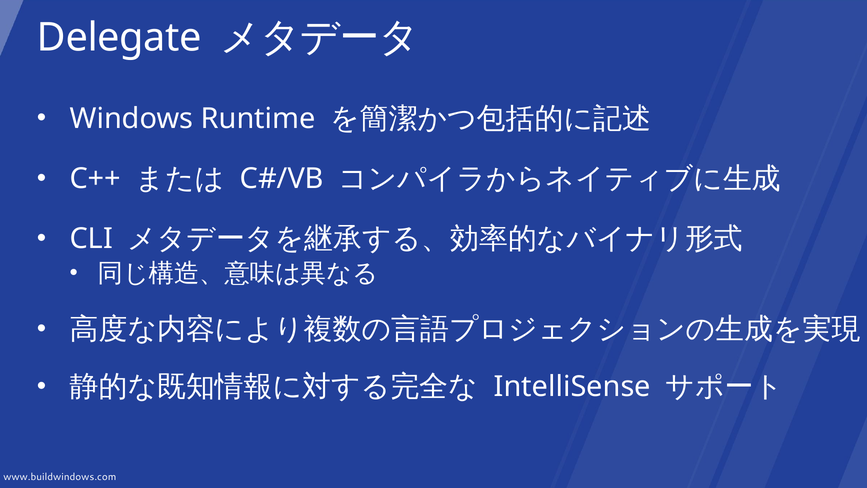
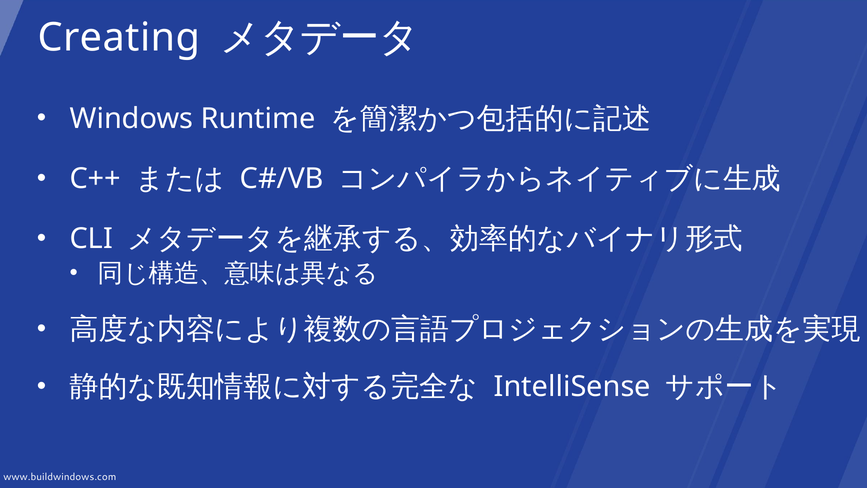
Delegate: Delegate -> Creating
